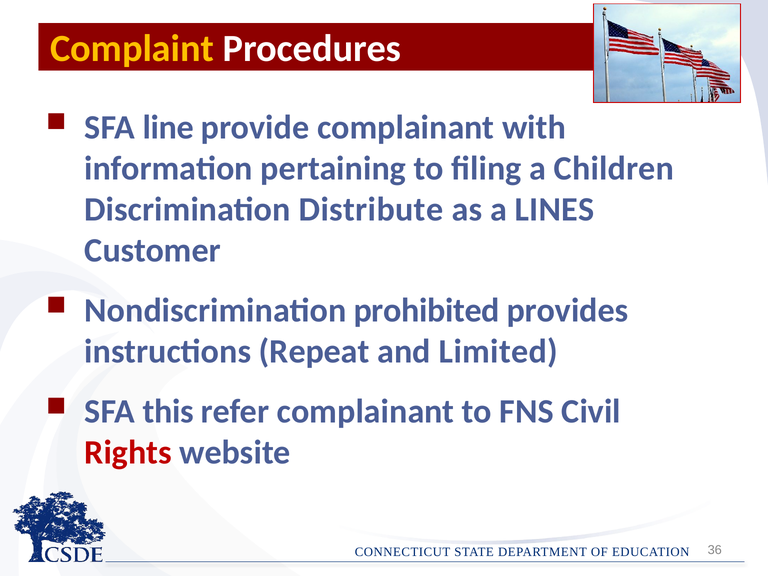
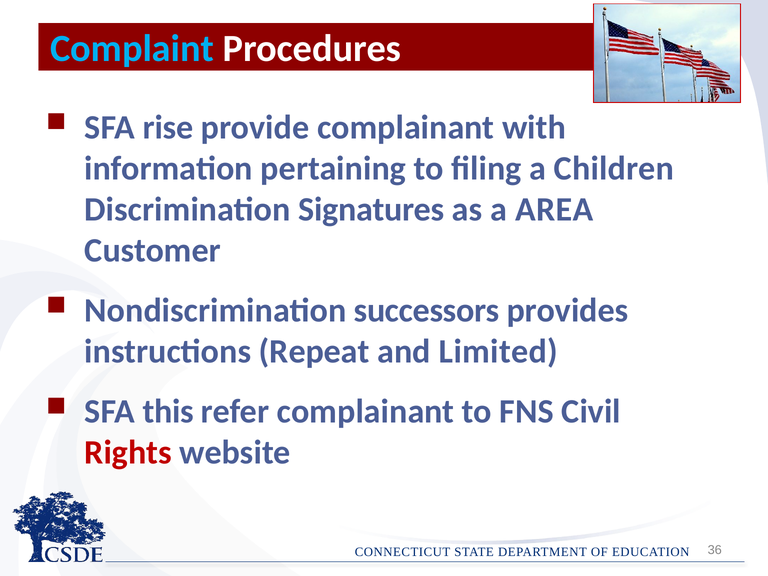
Complaint colour: yellow -> light blue
line: line -> rise
Distribute: Distribute -> Signatures
LINES: LINES -> AREA
prohibited: prohibited -> successors
